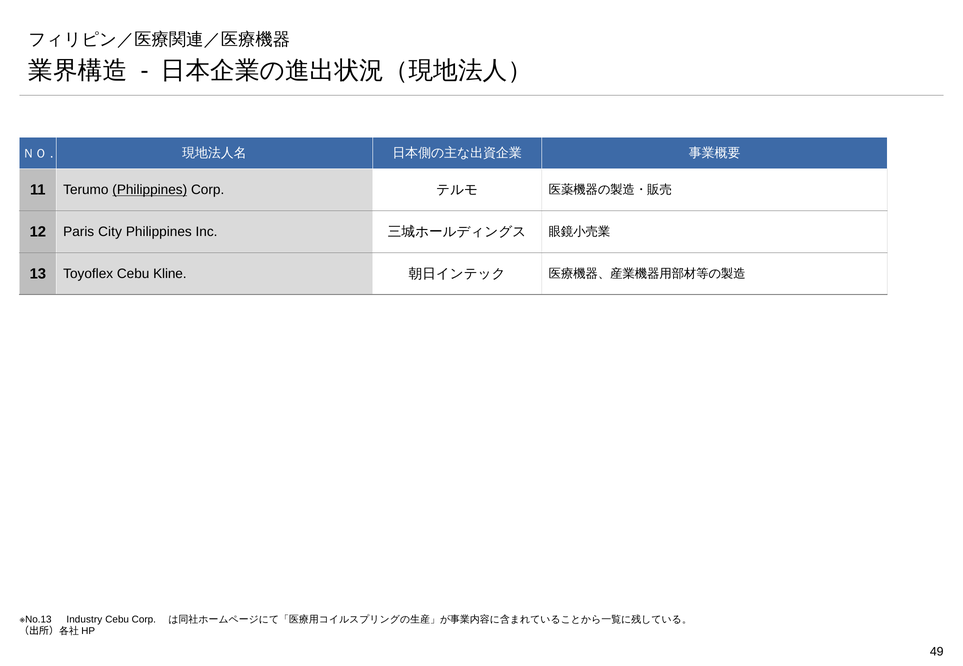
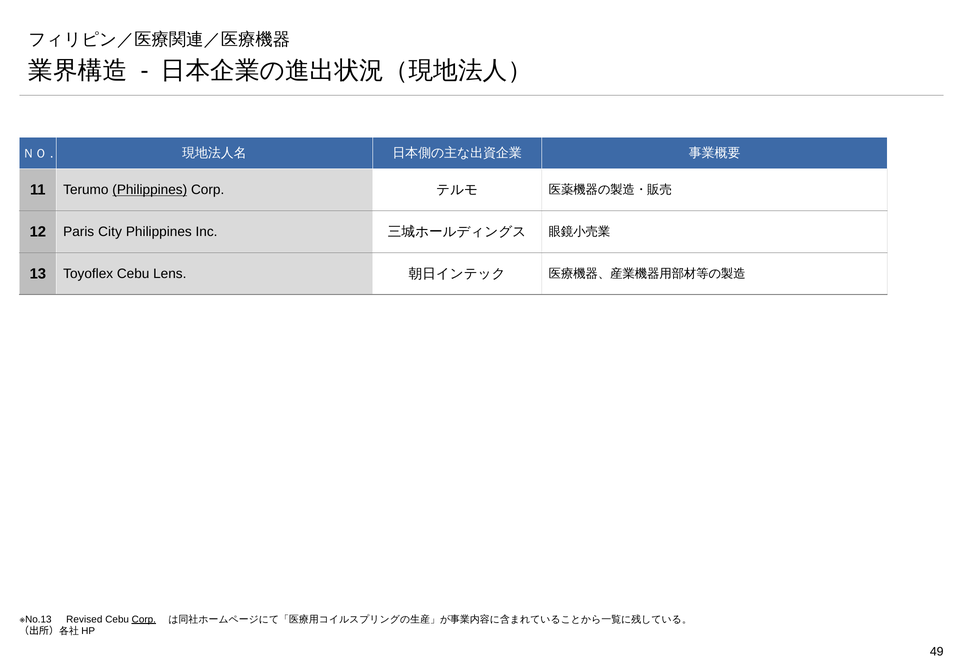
Kline: Kline -> Lens
Industry: Industry -> Revised
Corp at (144, 620) underline: none -> present
